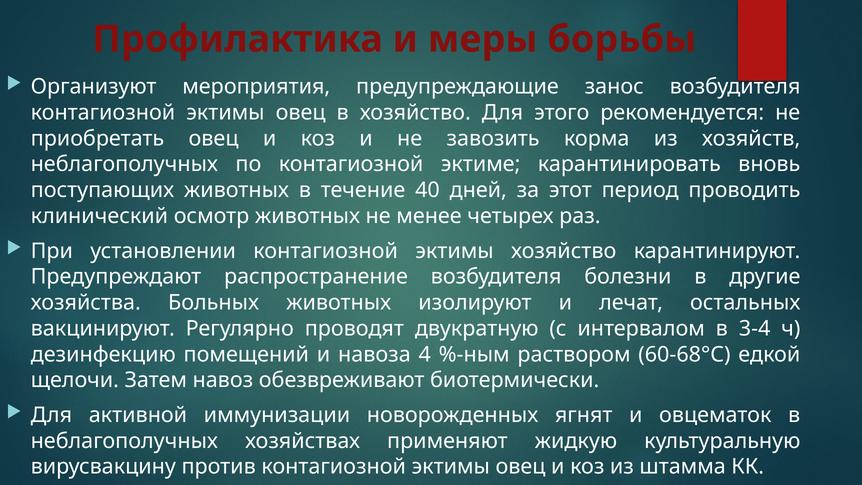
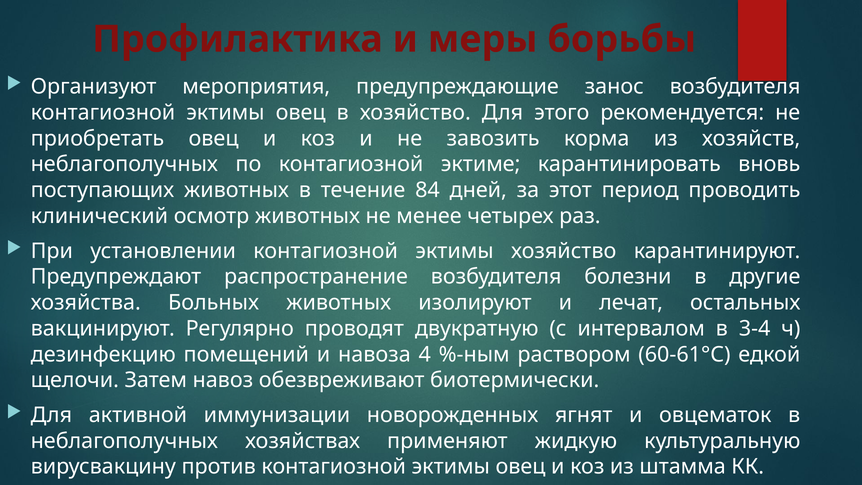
40: 40 -> 84
60-68°С: 60-68°С -> 60-61°С
